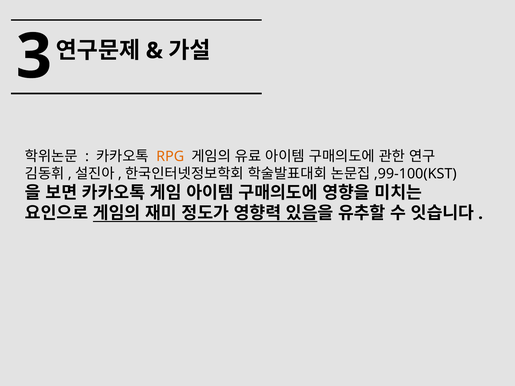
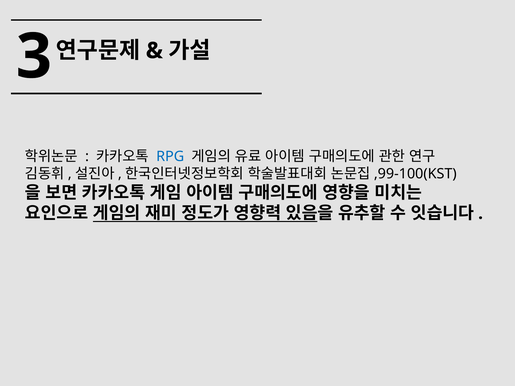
RPG colour: orange -> blue
